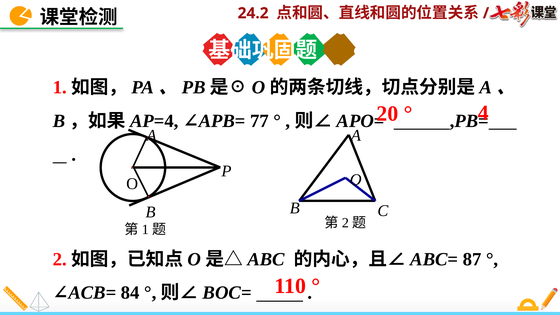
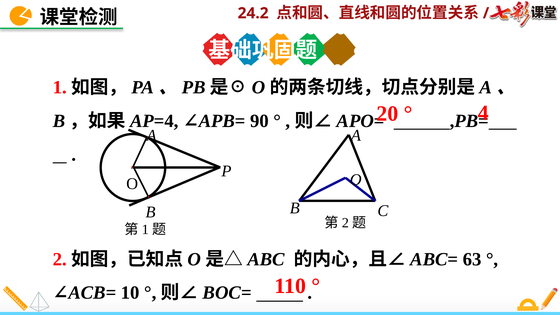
77: 77 -> 90
87: 87 -> 63
84: 84 -> 10
